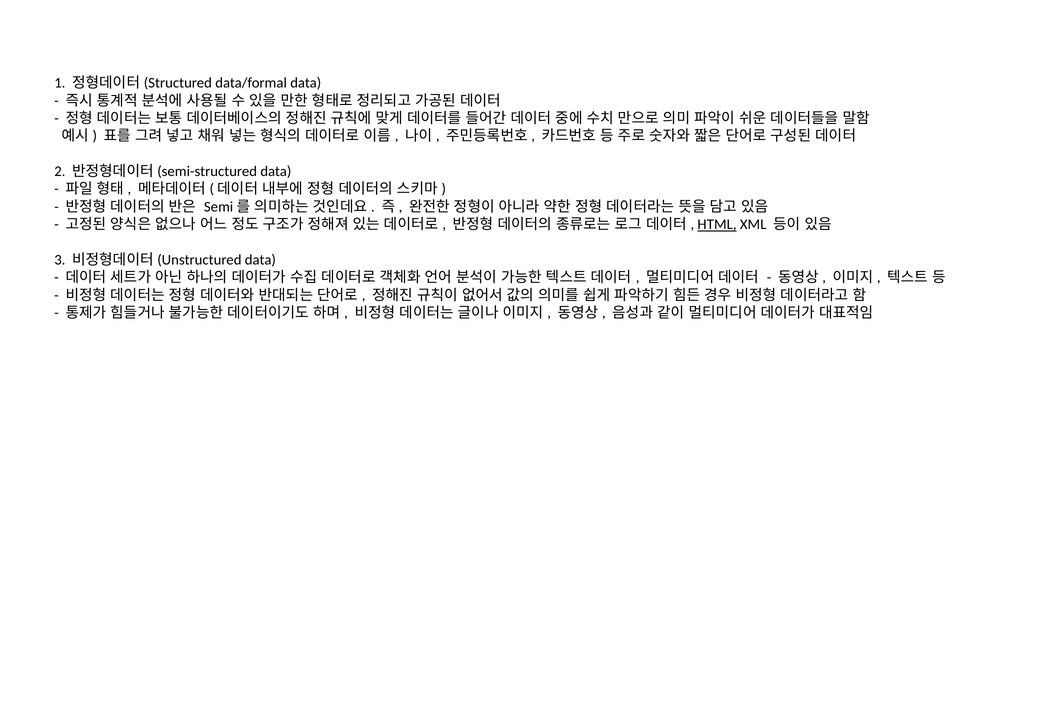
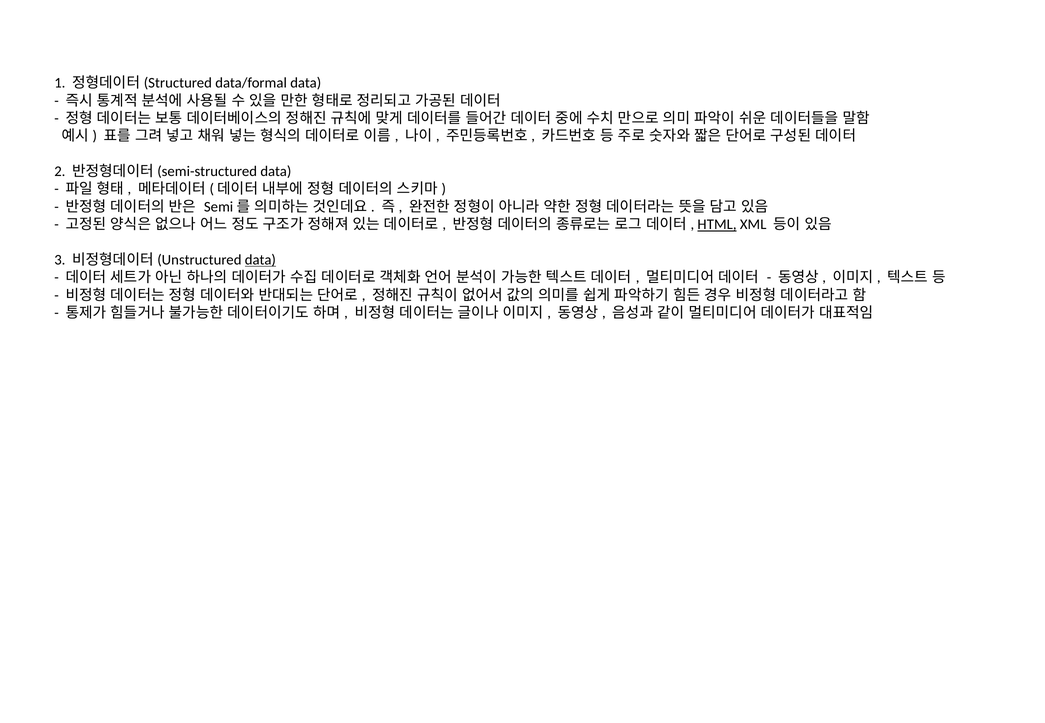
data at (260, 260) underline: none -> present
